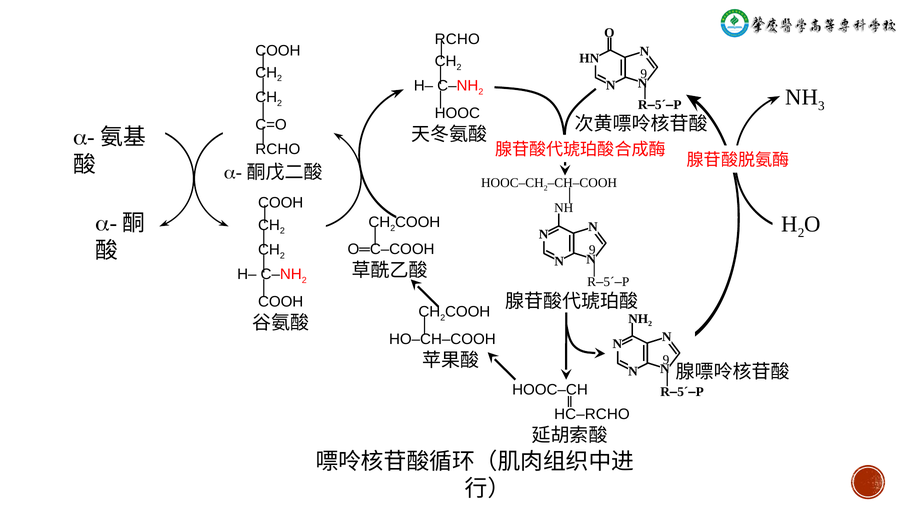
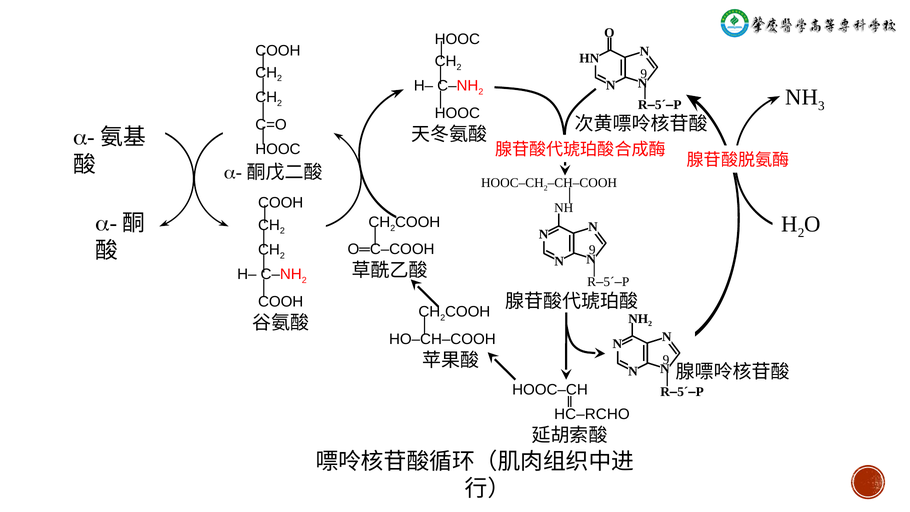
RCHO at (457, 39): RCHO -> HOOC
RCHO at (278, 149): RCHO -> HOOC
